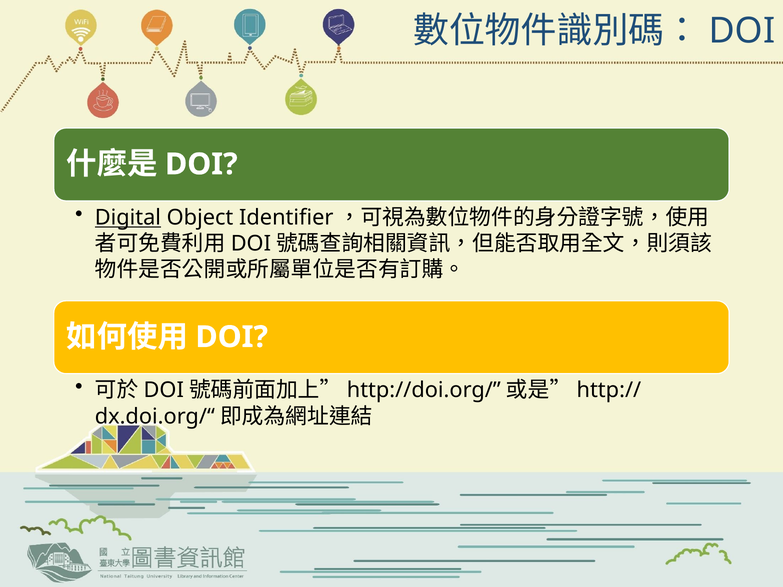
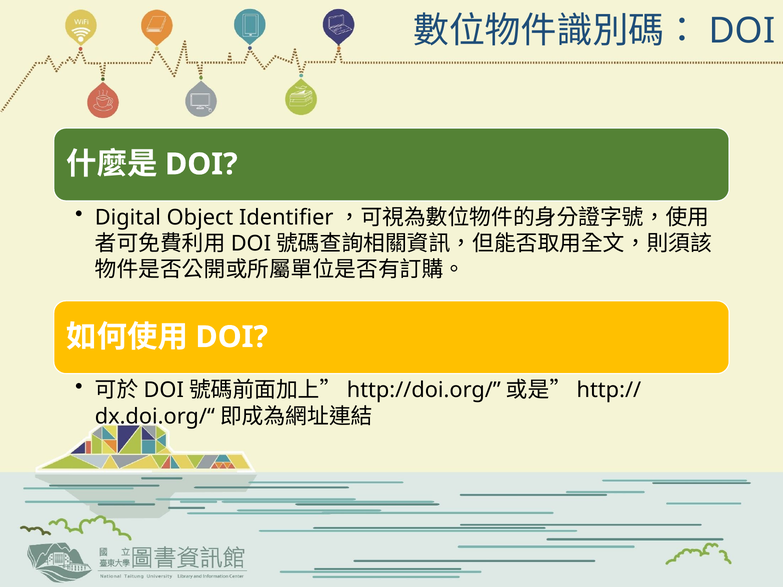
Digital underline: present -> none
